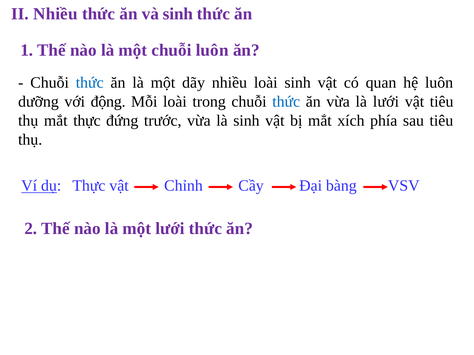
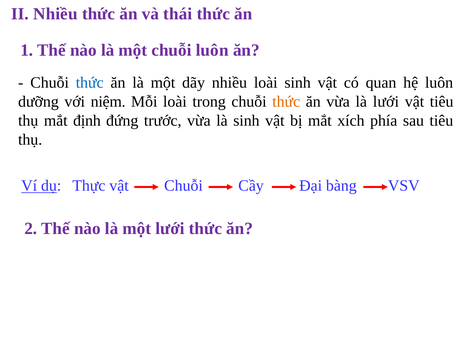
và sinh: sinh -> thái
động: động -> niệm
thức at (286, 102) colour: blue -> orange
mắt thực: thực -> định
vật Chỉnh: Chỉnh -> Chuỗi
